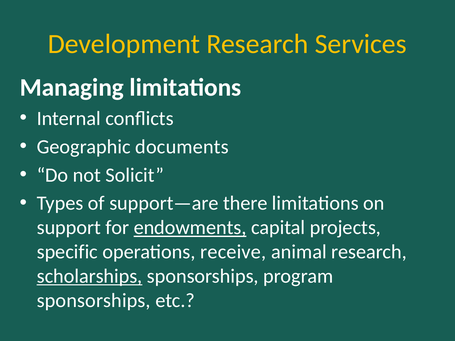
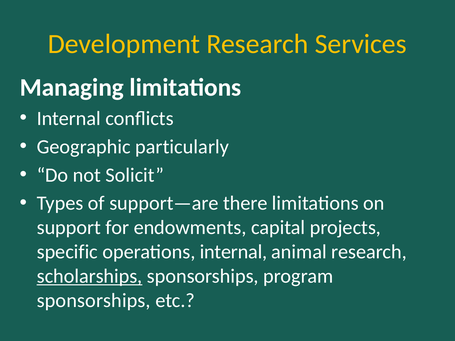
documents: documents -> particularly
endowments underline: present -> none
operations receive: receive -> internal
